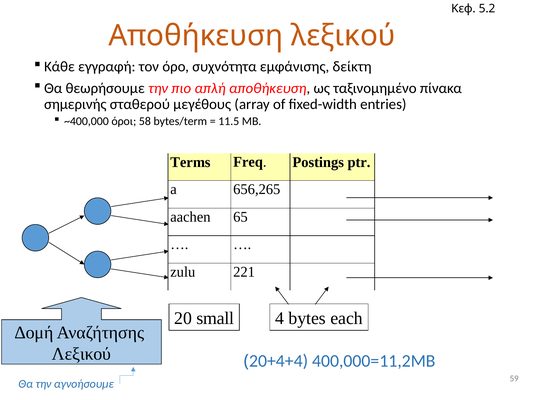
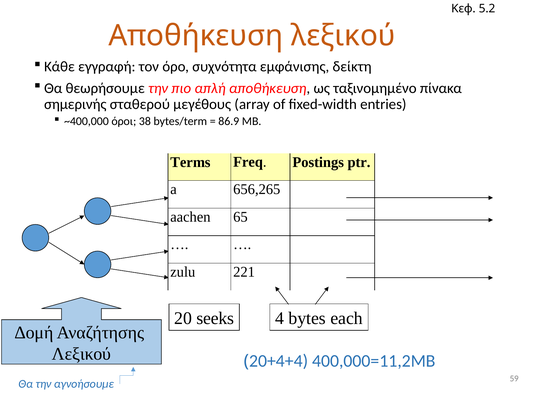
58: 58 -> 38
11.5: 11.5 -> 86.9
small: small -> seeks
